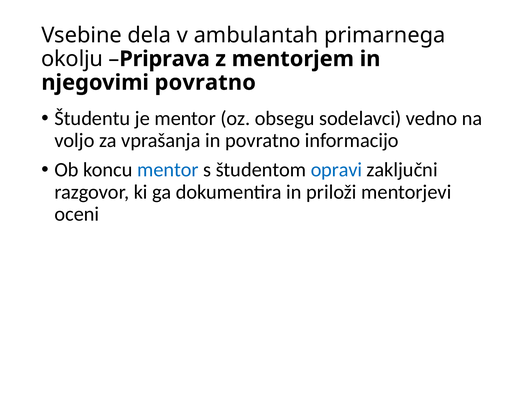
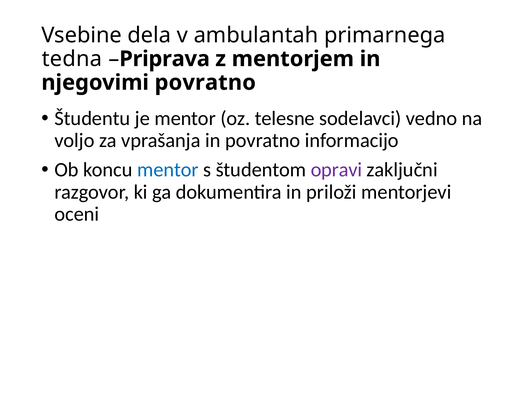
okolju: okolju -> tedna
obsegu: obsegu -> telesne
opravi colour: blue -> purple
